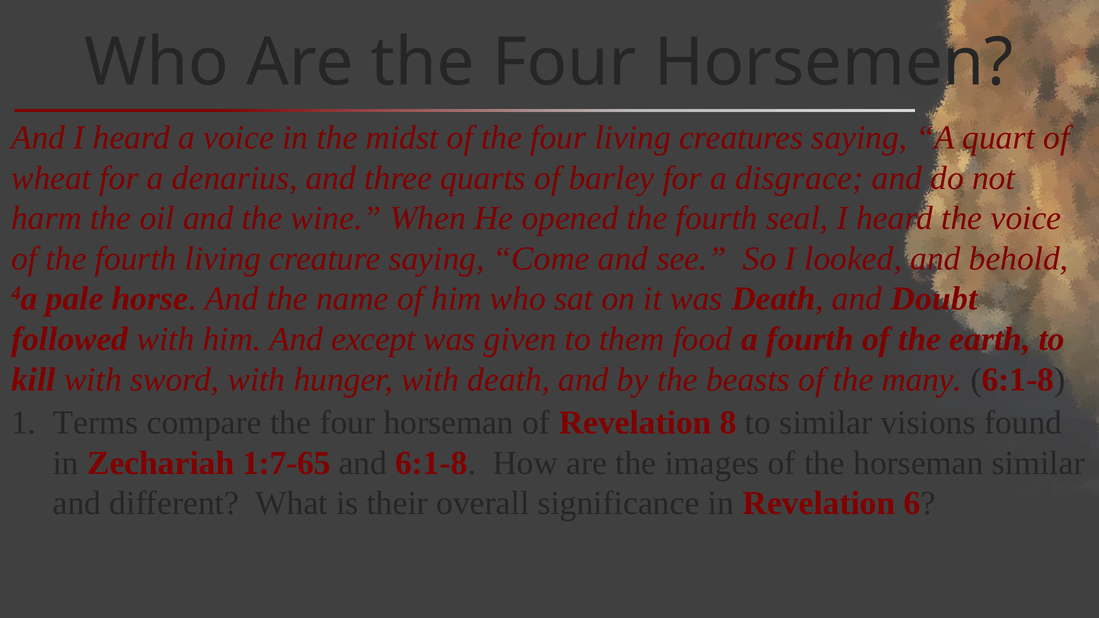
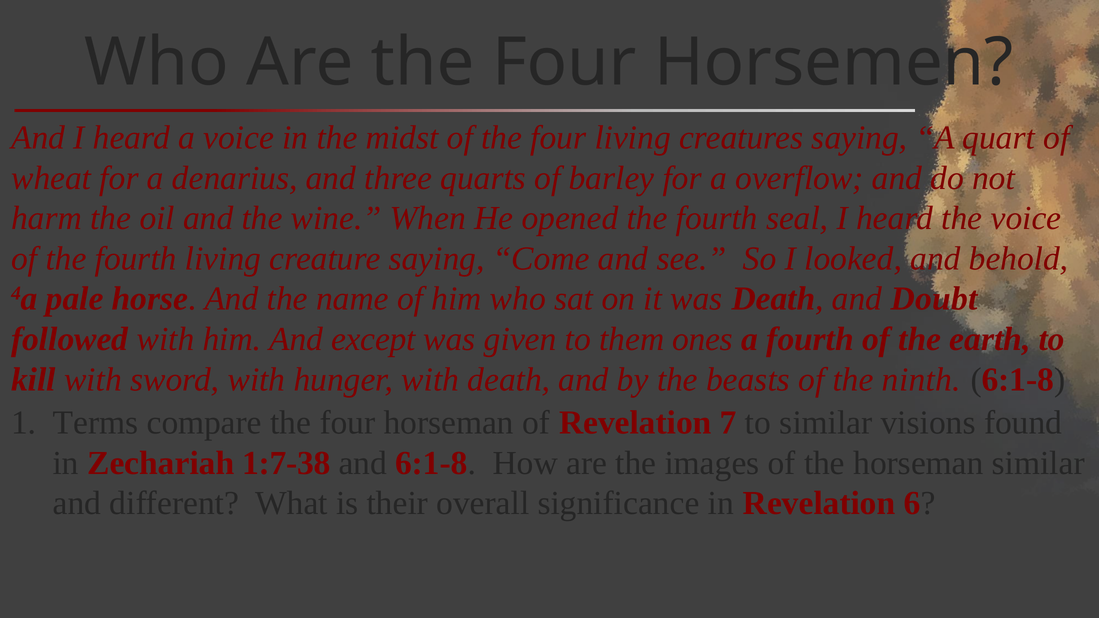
disgrace: disgrace -> overflow
food: food -> ones
many: many -> ninth
8: 8 -> 7
1:7-65: 1:7-65 -> 1:7-38
